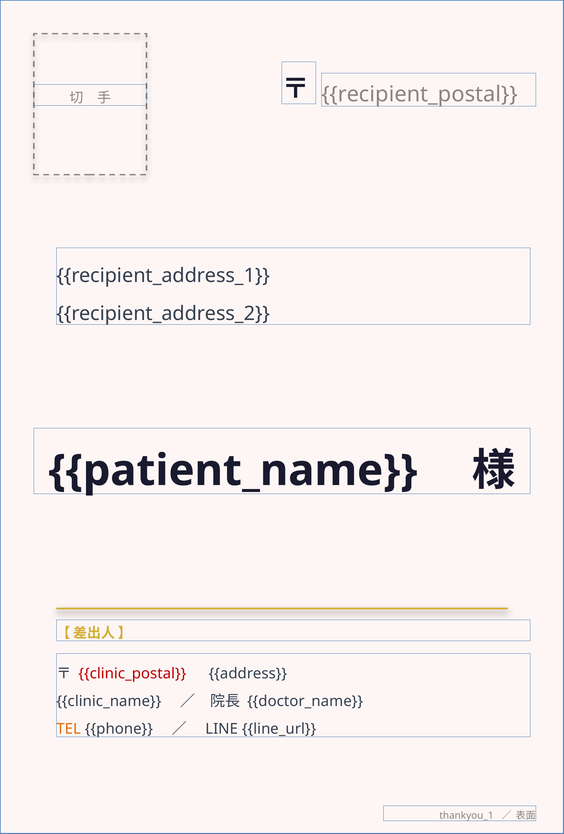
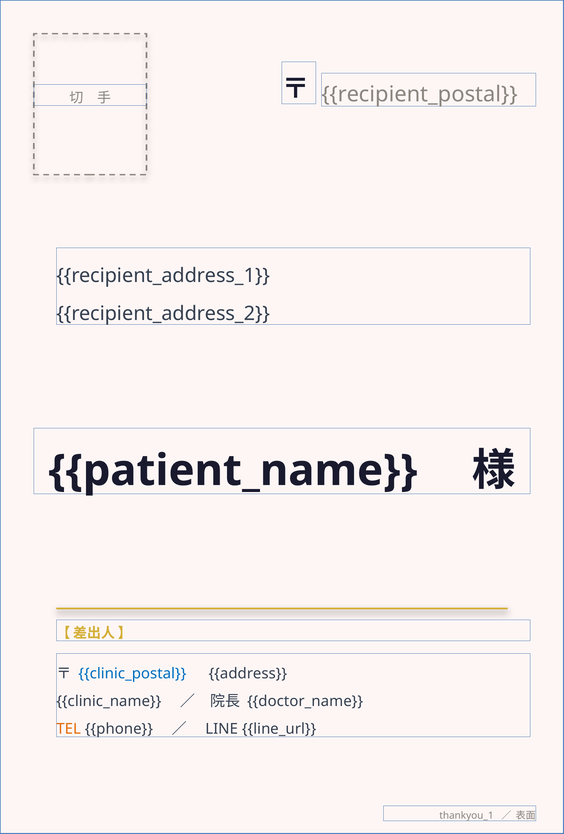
clinic_postal colour: red -> blue
